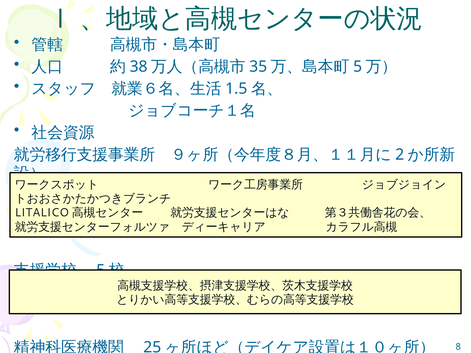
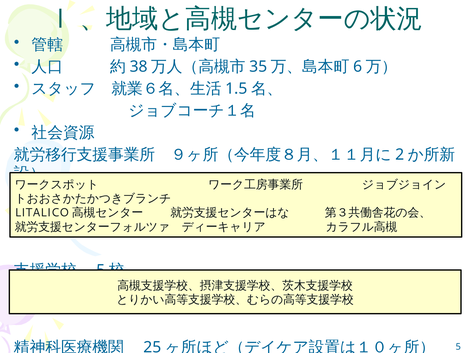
5 at (358, 67): 5 -> 6
8 at (458, 347): 8 -> 5
